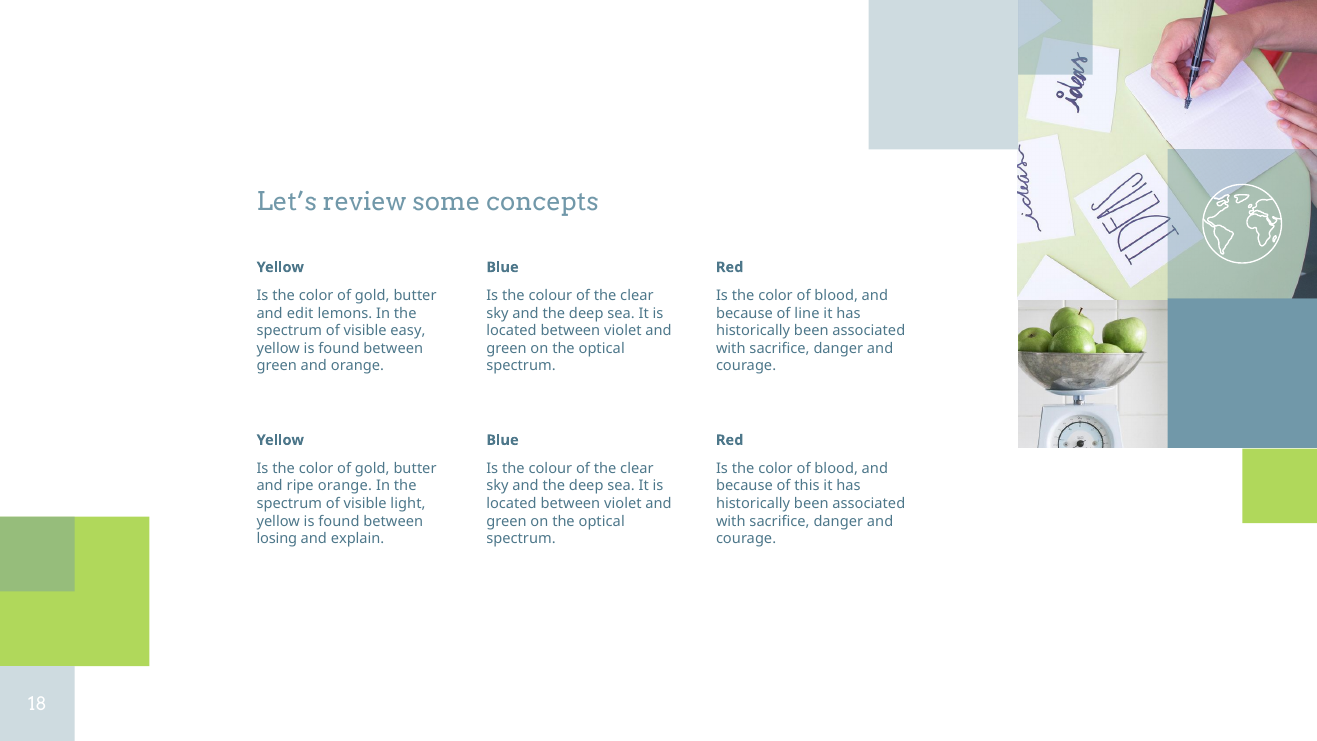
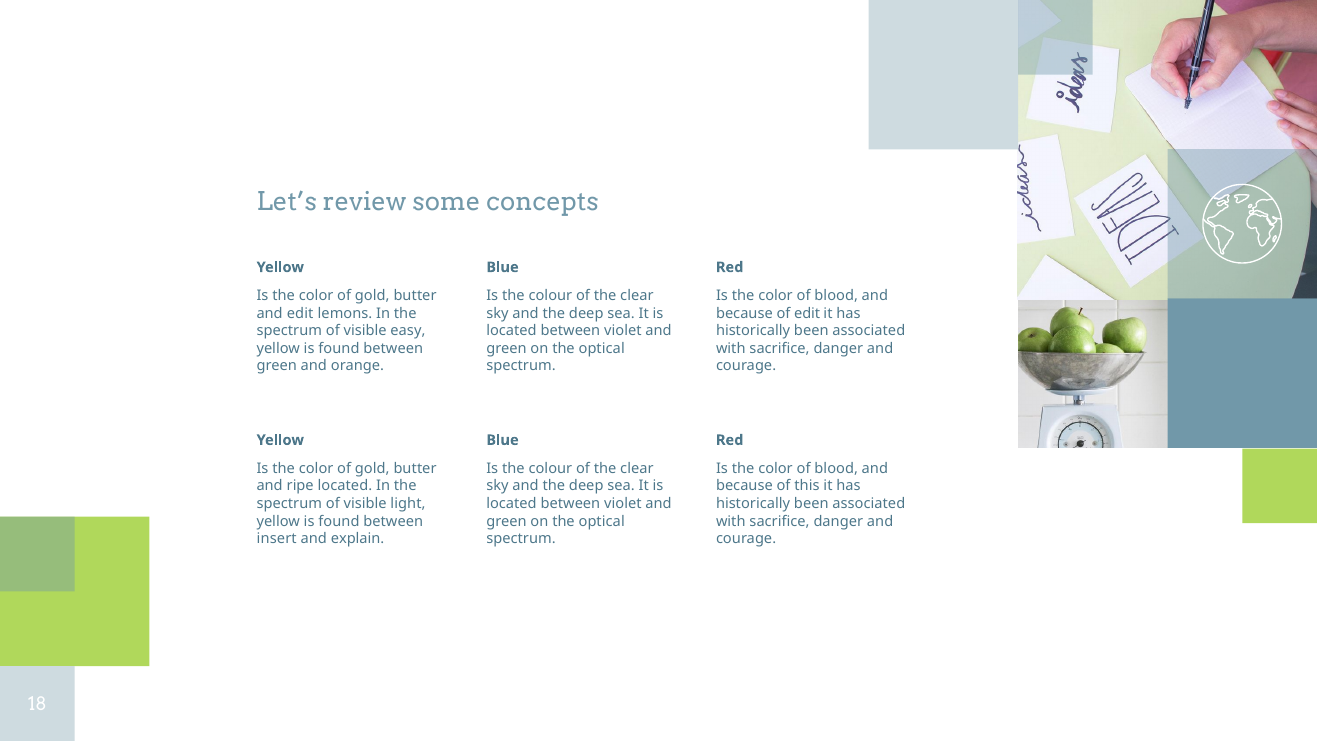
of line: line -> edit
ripe orange: orange -> located
losing: losing -> insert
